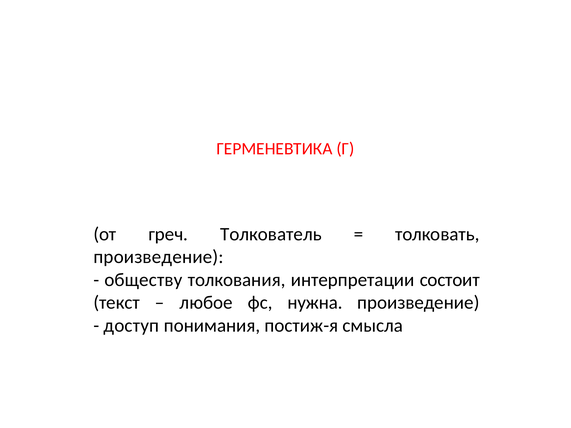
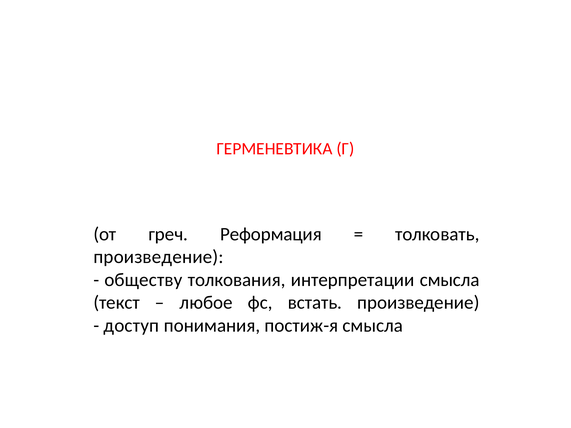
Толкователь: Толкователь -> Реформация
интерпретации состоит: состоит -> смысла
нужна: нужна -> встать
